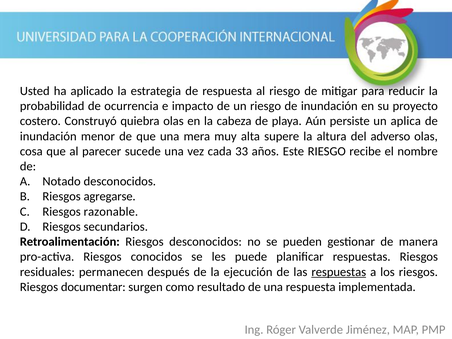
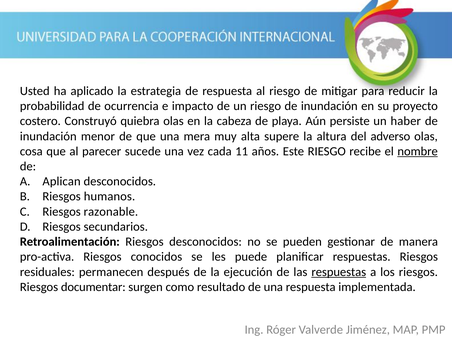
aplica: aplica -> haber
33: 33 -> 11
nombre underline: none -> present
Notado: Notado -> Aplican
agregarse: agregarse -> humanos
